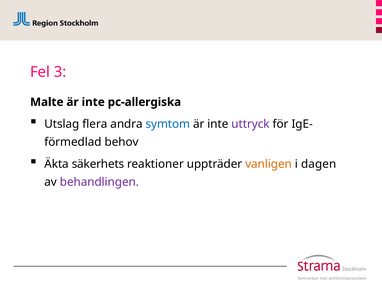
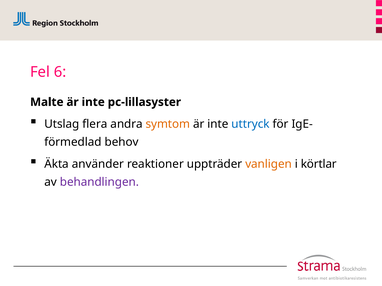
3: 3 -> 6
pc-allergiska: pc-allergiska -> pc-lillasyster
symtom colour: blue -> orange
uttryck colour: purple -> blue
säkerhets: säkerhets -> använder
dagen: dagen -> körtlar
